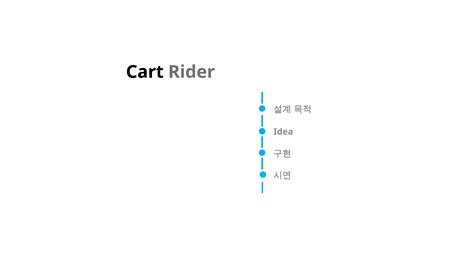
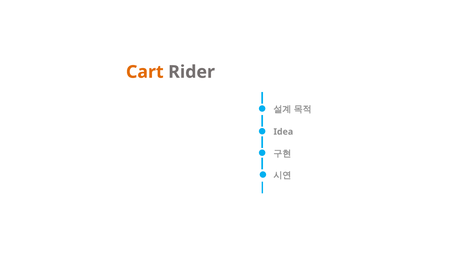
Cart colour: black -> orange
